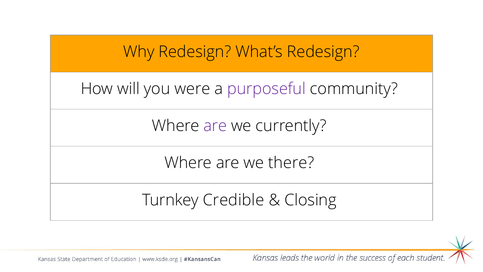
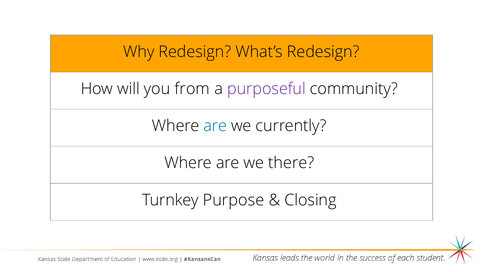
were: were -> from
are at (215, 126) colour: purple -> blue
Credible: Credible -> Purpose
